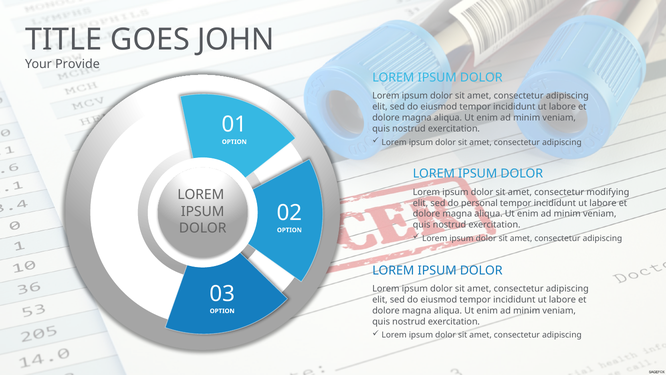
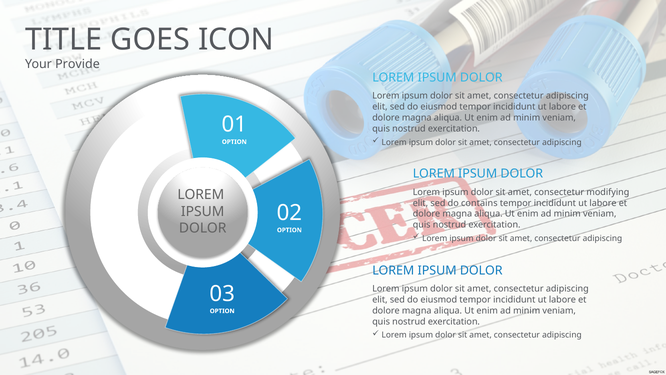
JOHN: JOHN -> ICON
personal: personal -> contains
